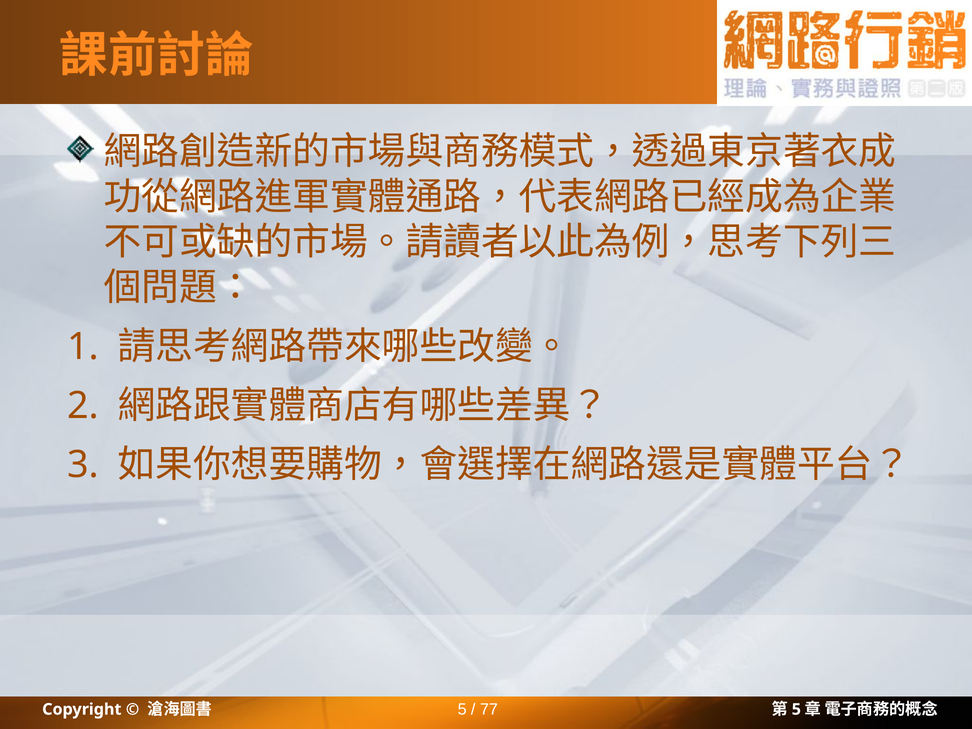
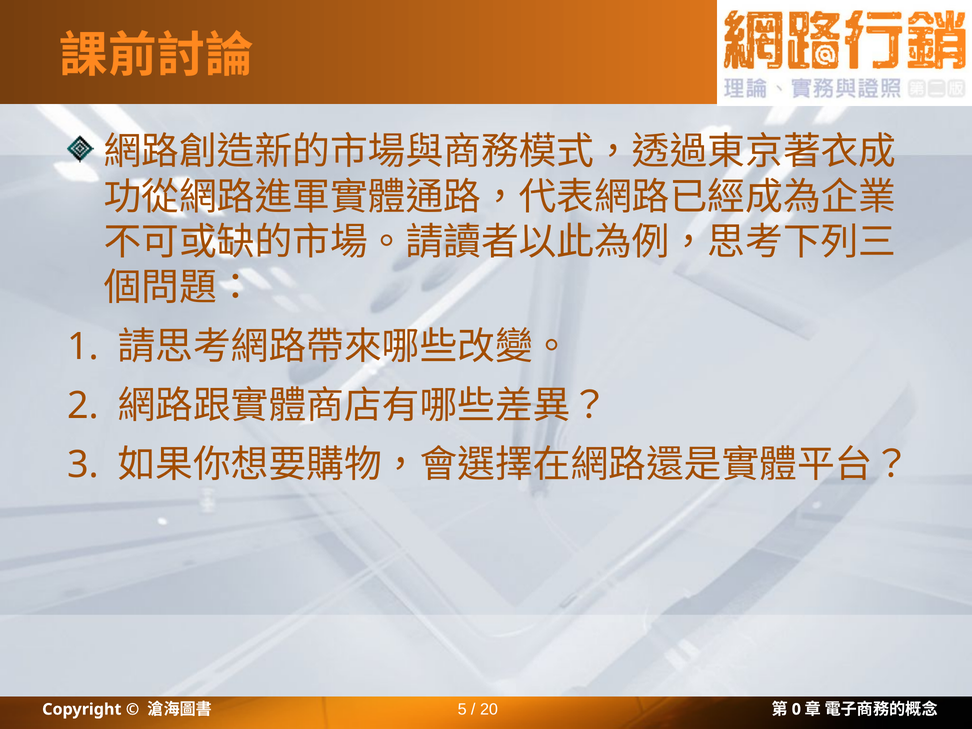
77: 77 -> 20
5 at (796, 709): 5 -> 0
